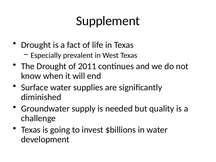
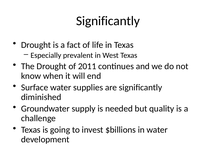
Supplement at (108, 21): Supplement -> Significantly
